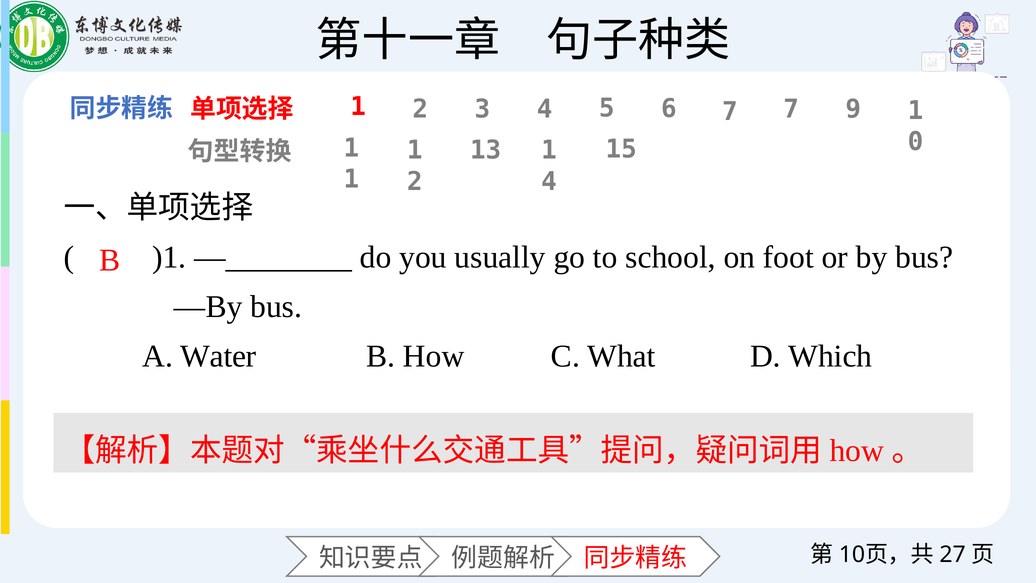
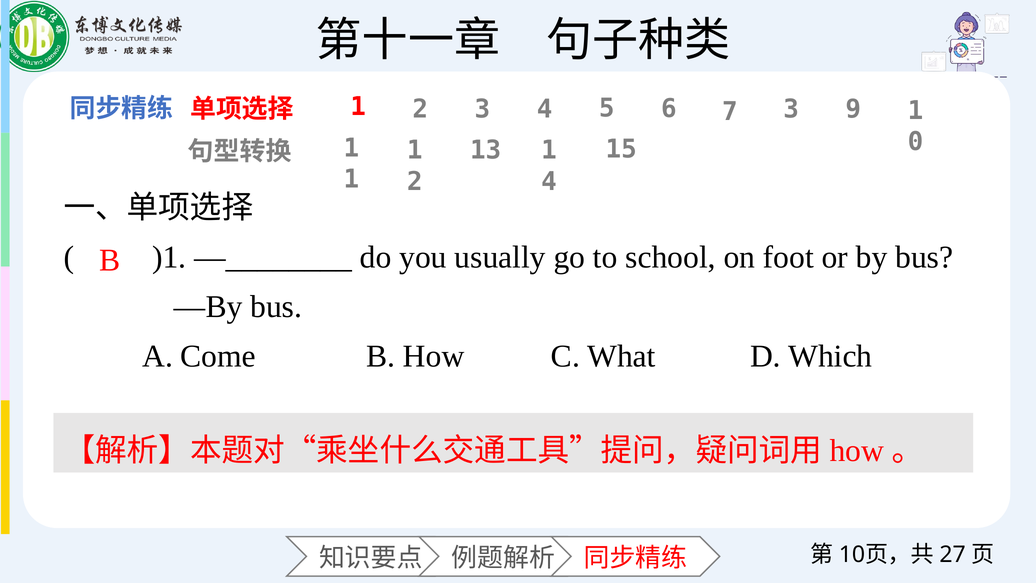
7 7: 7 -> 3
Water: Water -> Come
